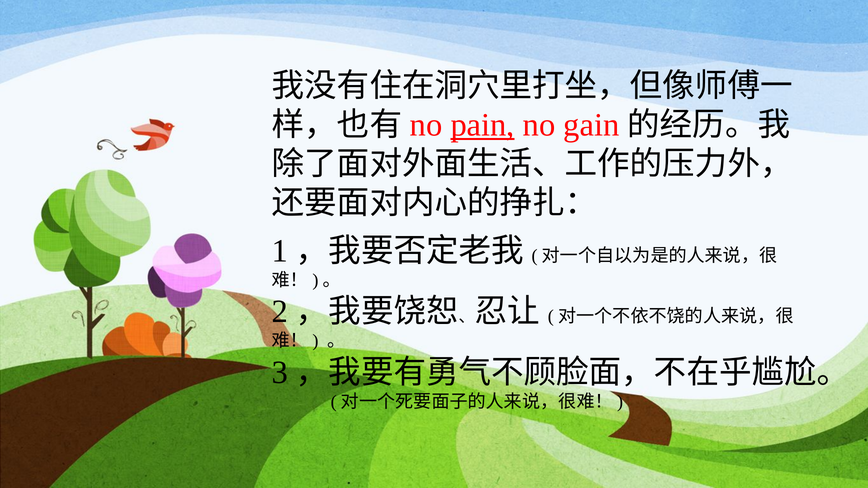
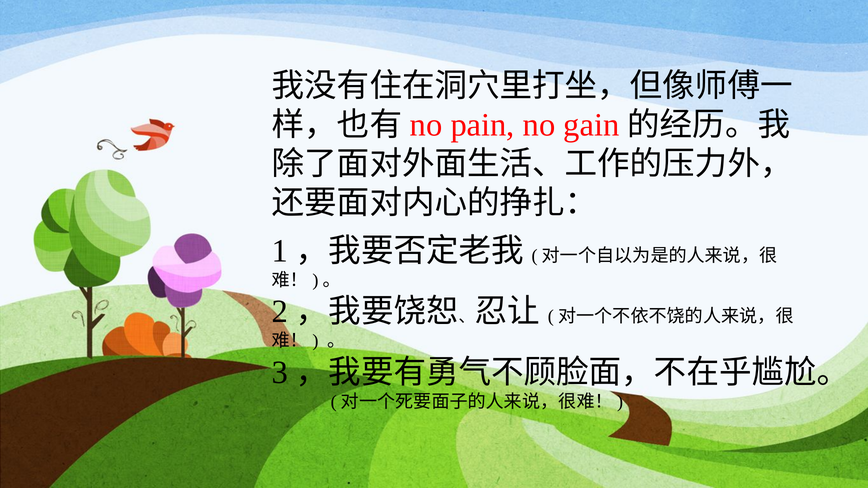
pain underline: present -> none
